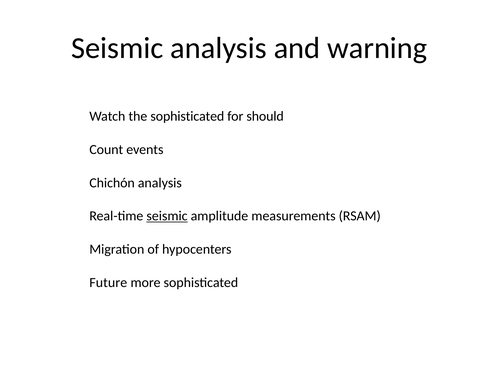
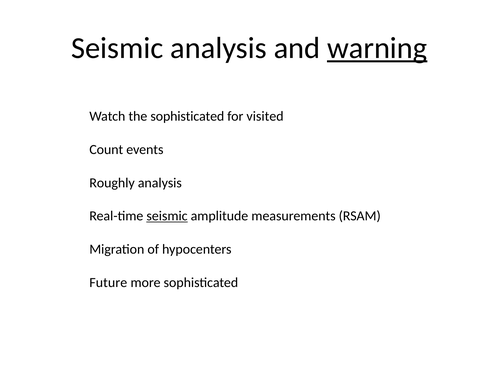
warning underline: none -> present
should: should -> visited
Chichón: Chichón -> Roughly
